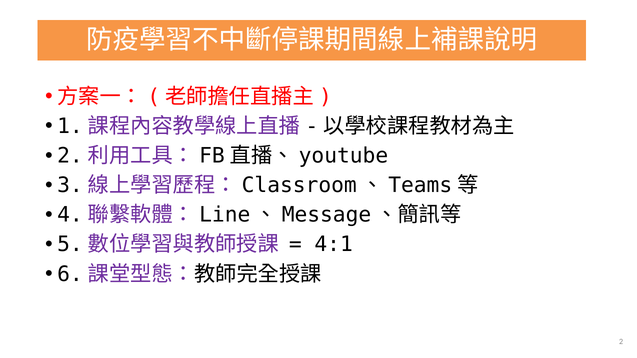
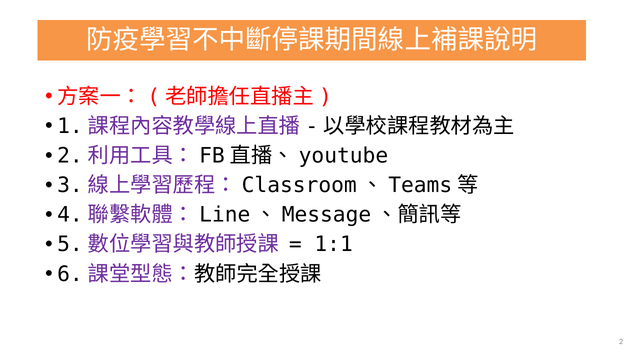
4:1: 4:1 -> 1:1
